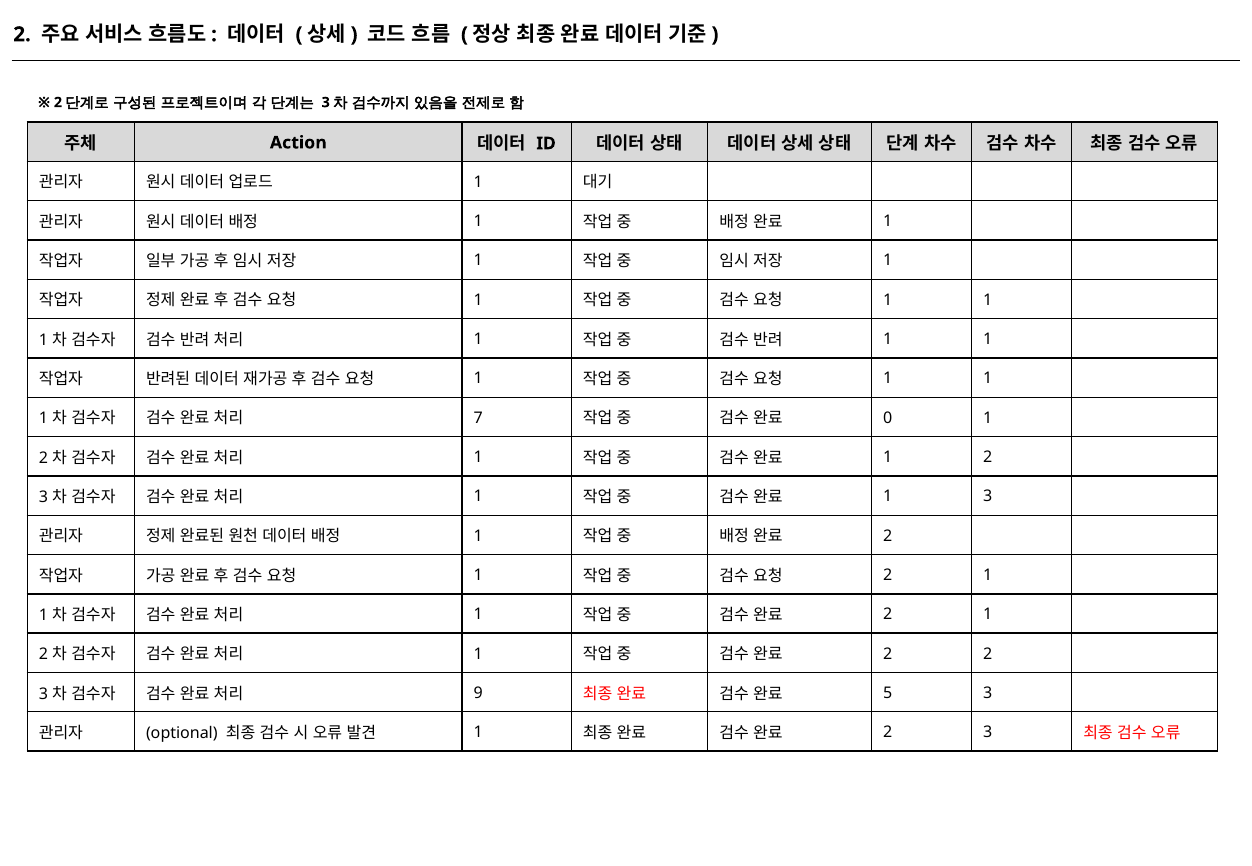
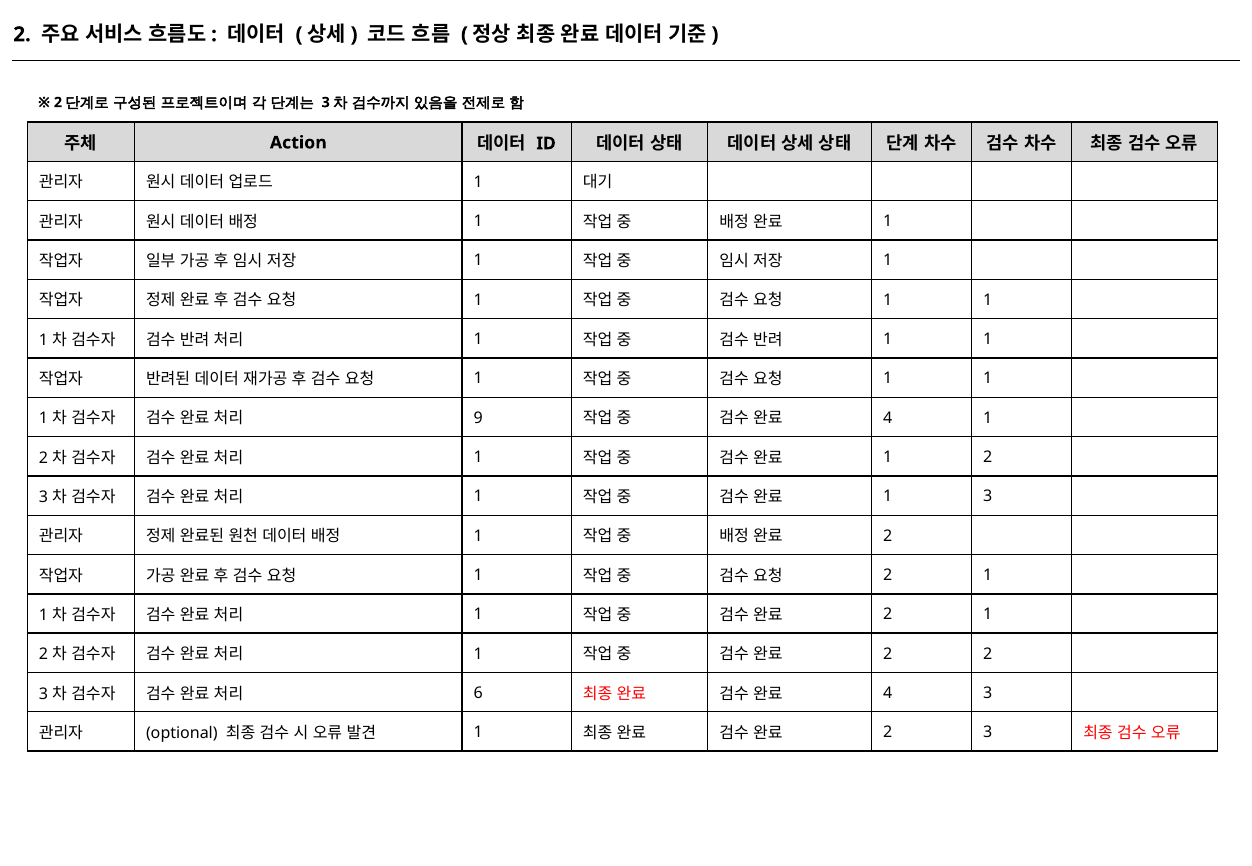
7: 7 -> 9
0 at (888, 418): 0 -> 4
9: 9 -> 6
5 at (888, 694): 5 -> 4
